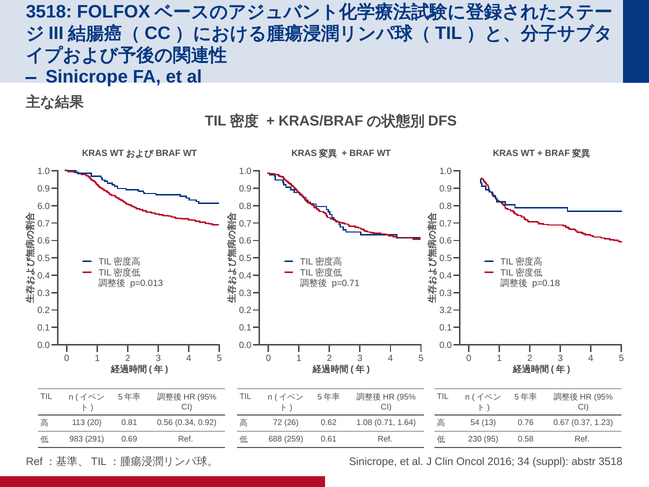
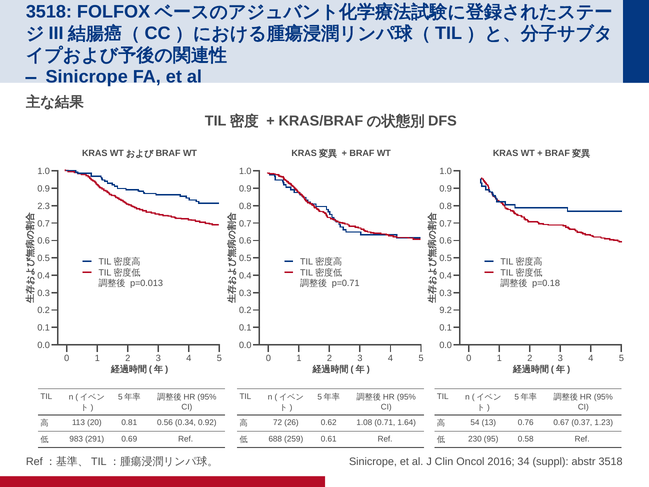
6.0: 6.0 -> 2.3
3.2: 3.2 -> 9.2
